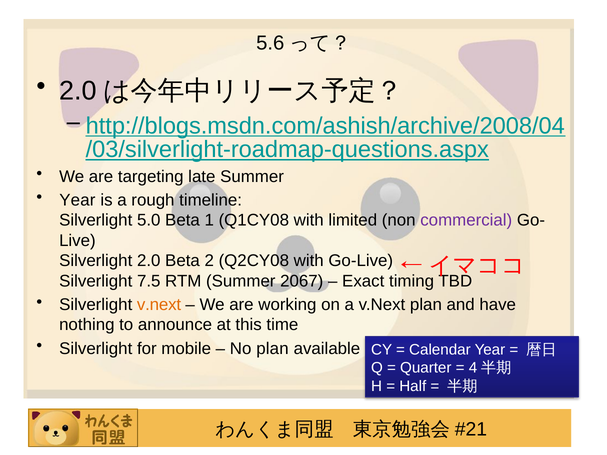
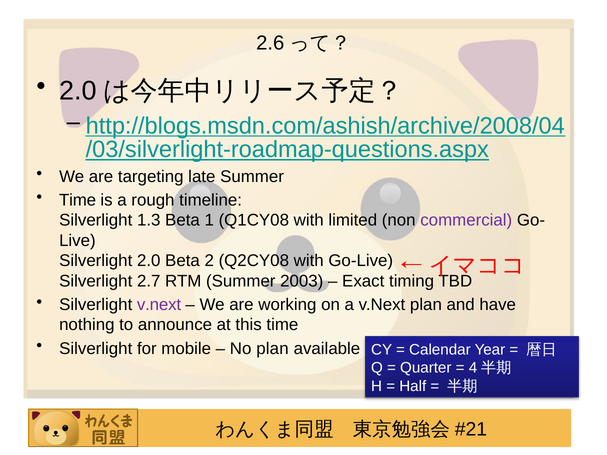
5.6: 5.6 -> 2.6
Year at (77, 200): Year -> Time
5.0: 5.0 -> 1.3
7.5: 7.5 -> 2.7
2067: 2067 -> 2003
v.next at (159, 305) colour: orange -> purple
